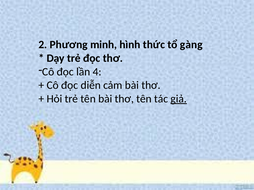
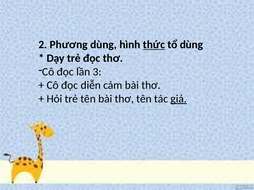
Phương minh: minh -> dùng
thức underline: none -> present
tổ gàng: gàng -> dùng
4: 4 -> 3
